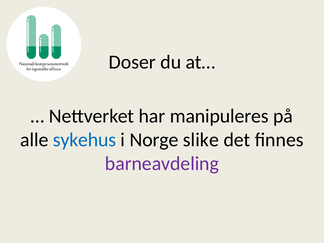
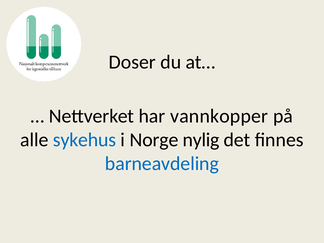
manipuleres: manipuleres -> vannkopper
slike: slike -> nylig
barneavdeling colour: purple -> blue
